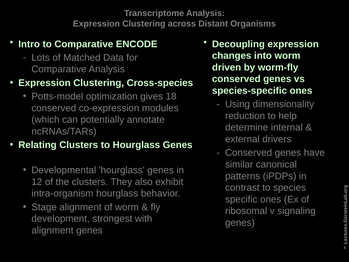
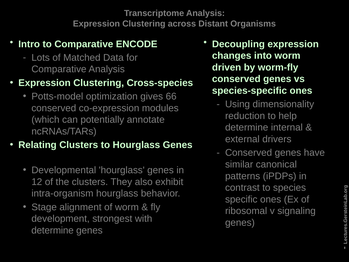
18: 18 -> 66
alignment at (52, 230): alignment -> determine
